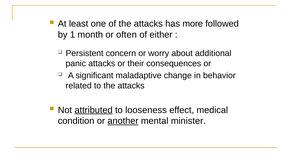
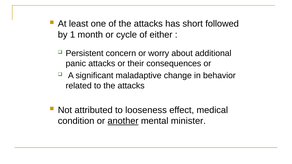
more: more -> short
often: often -> cycle
attributed underline: present -> none
